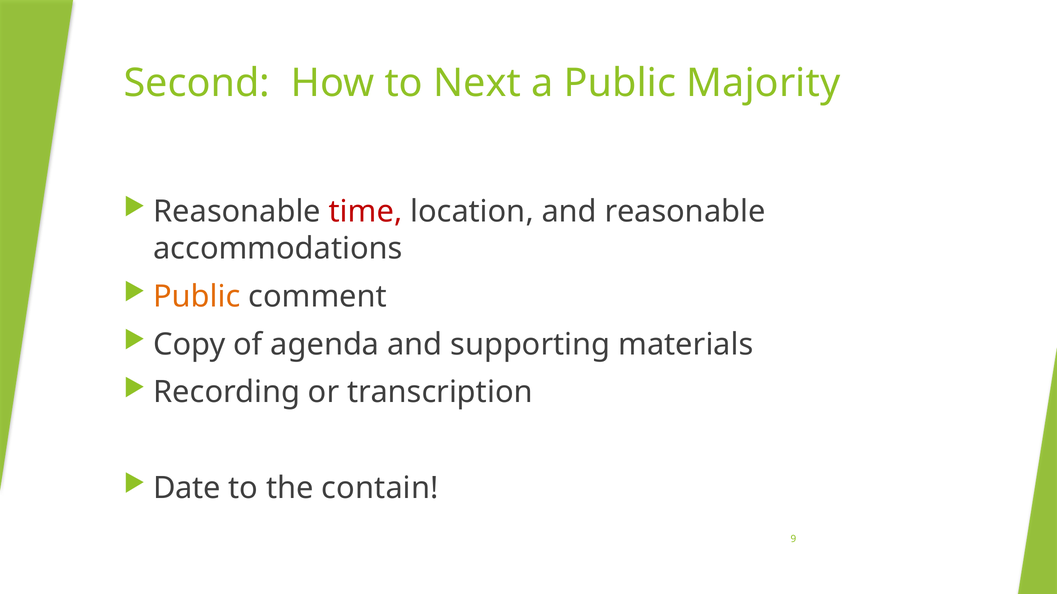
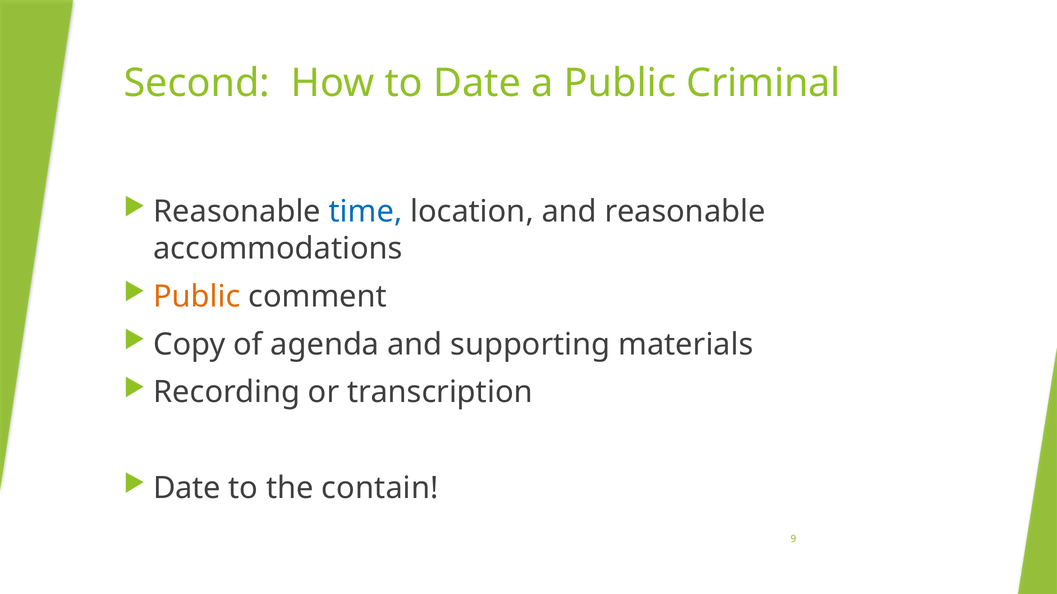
to Next: Next -> Date
Majority: Majority -> Criminal
time colour: red -> blue
